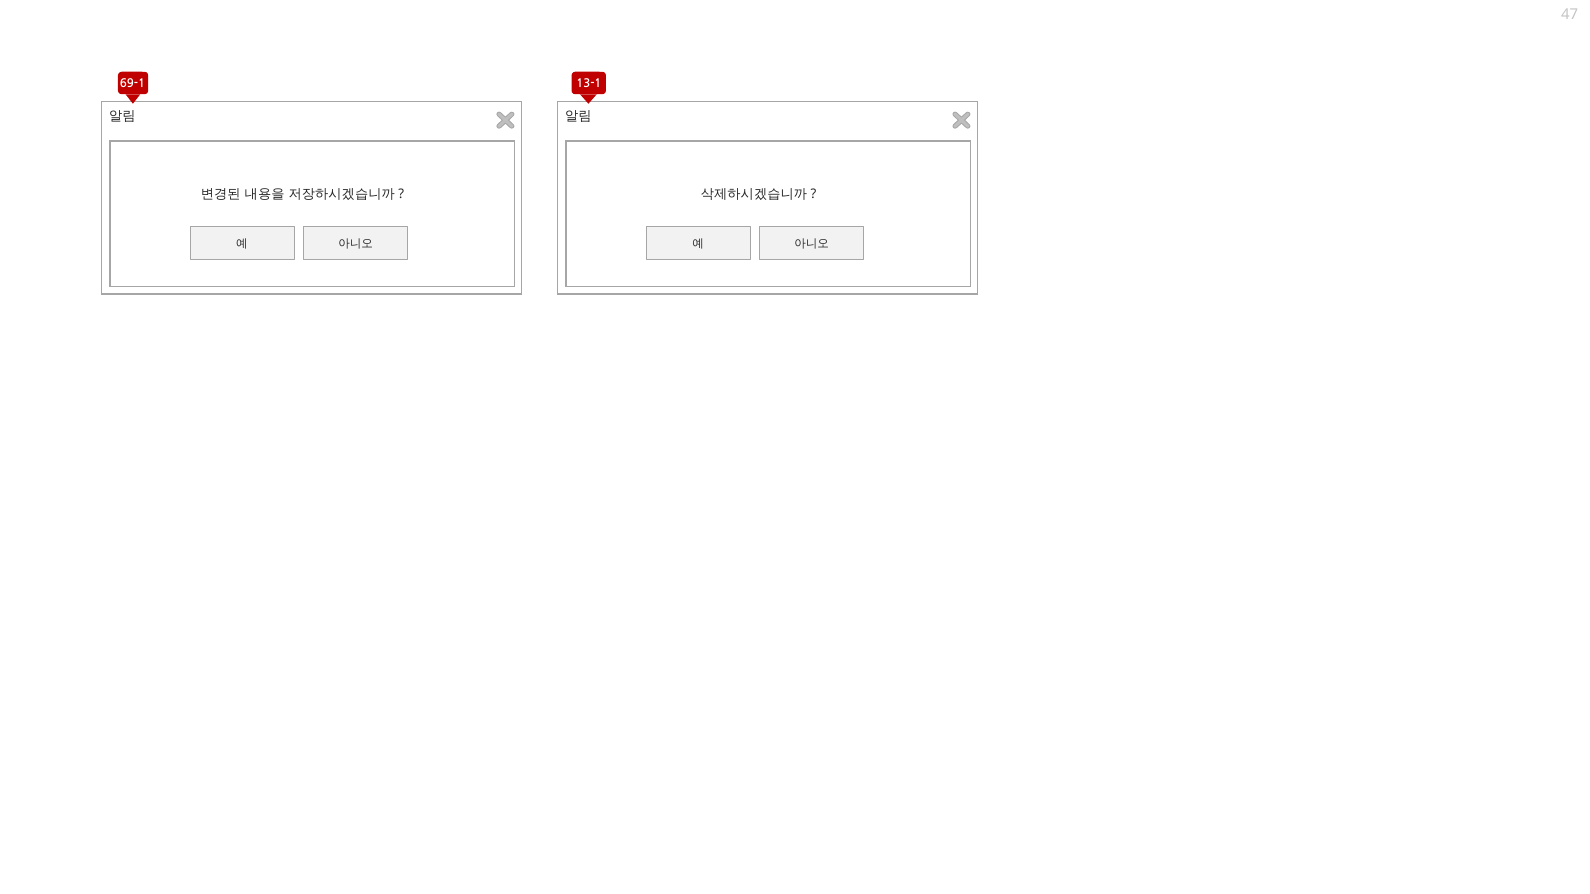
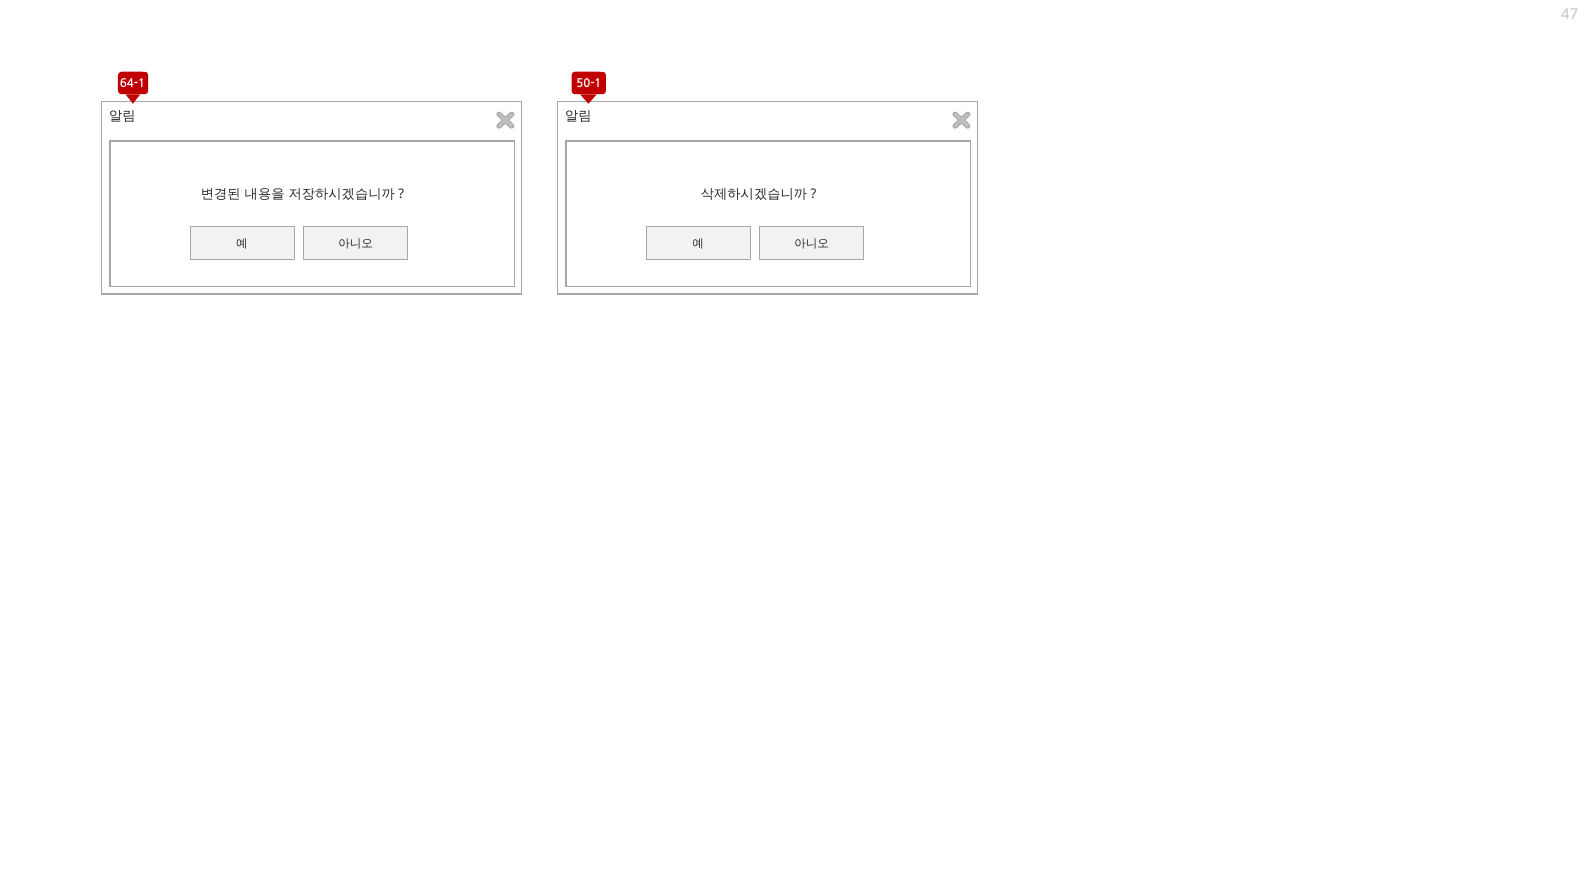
69-1: 69-1 -> 64-1
13-1: 13-1 -> 50-1
